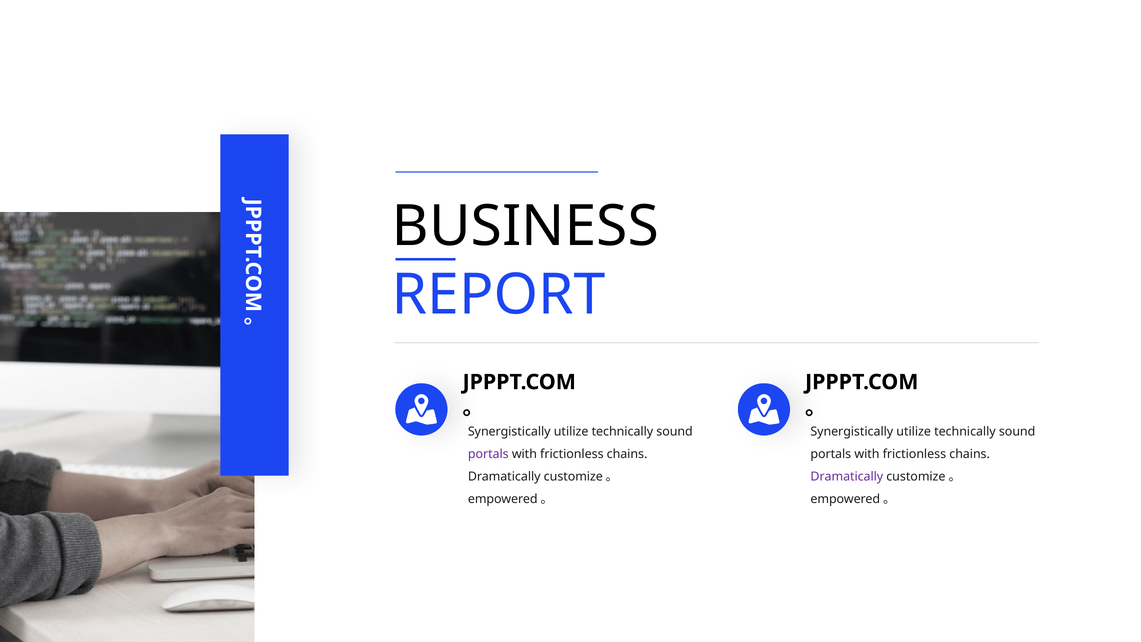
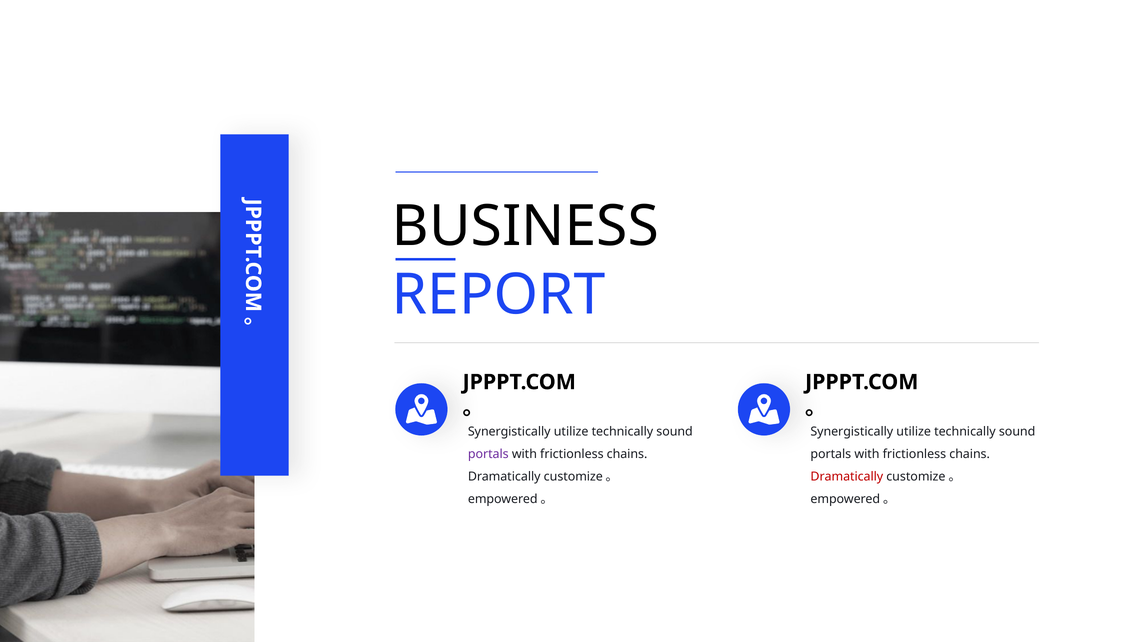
Dramatically at (847, 476) colour: purple -> red
